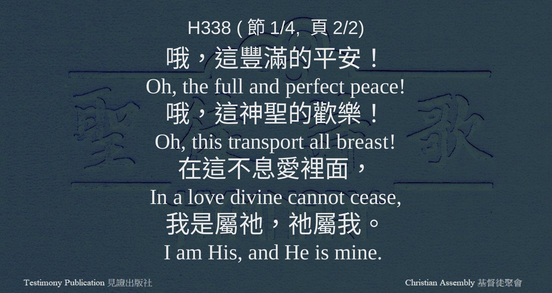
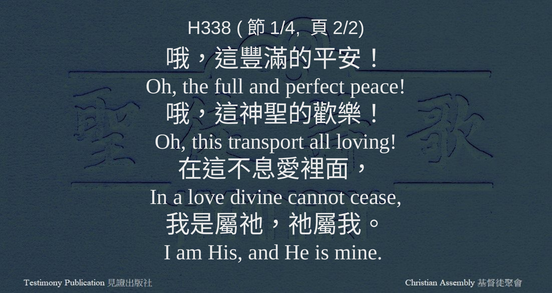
breast: breast -> loving
